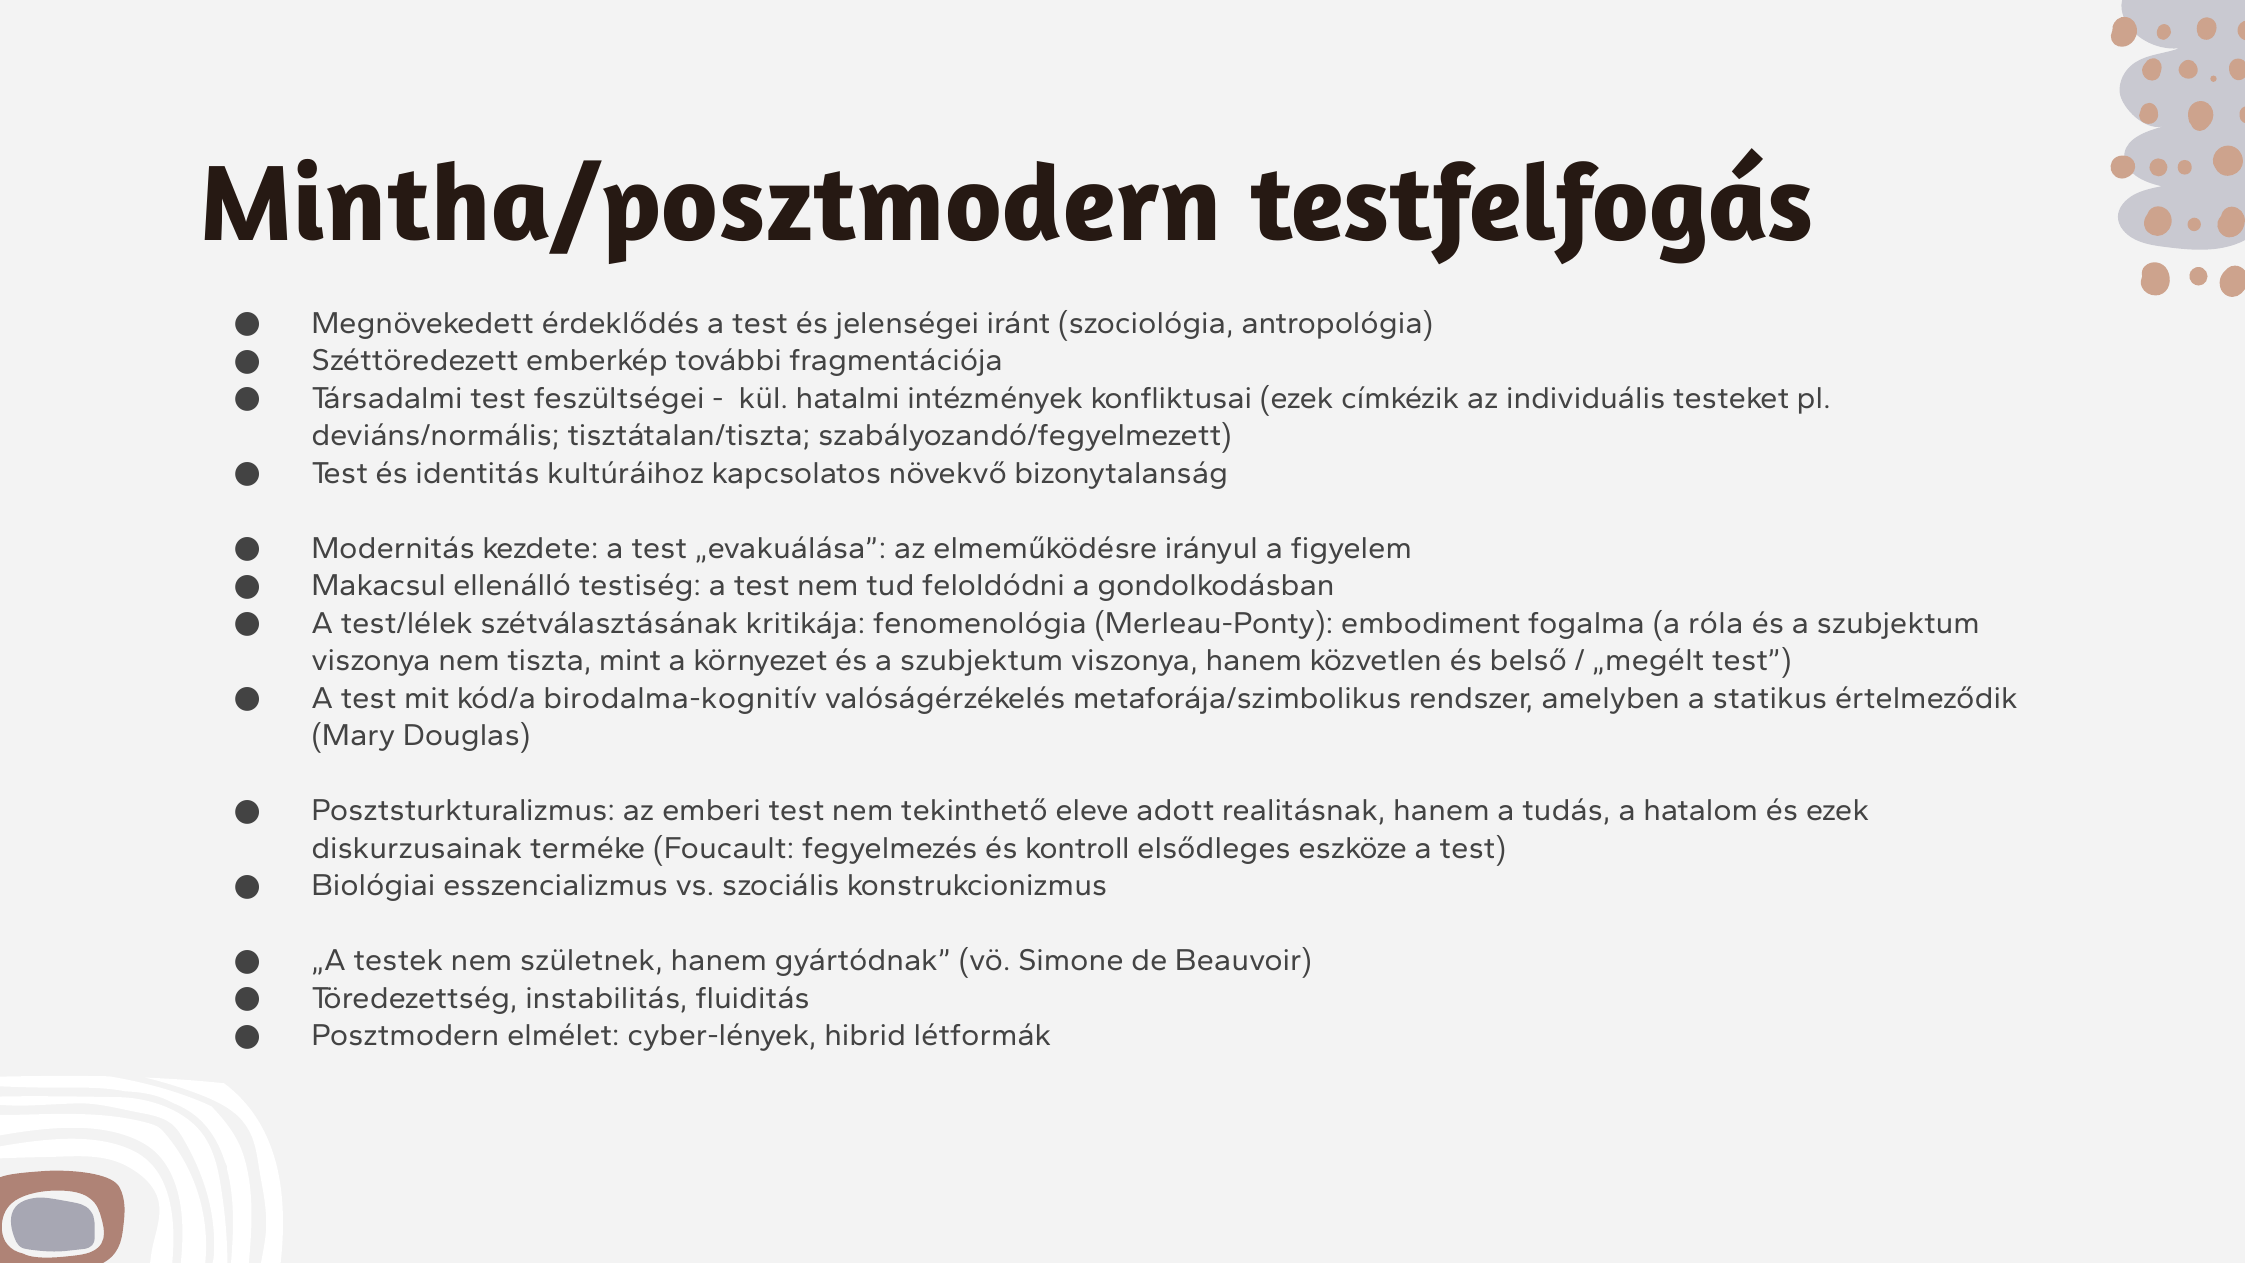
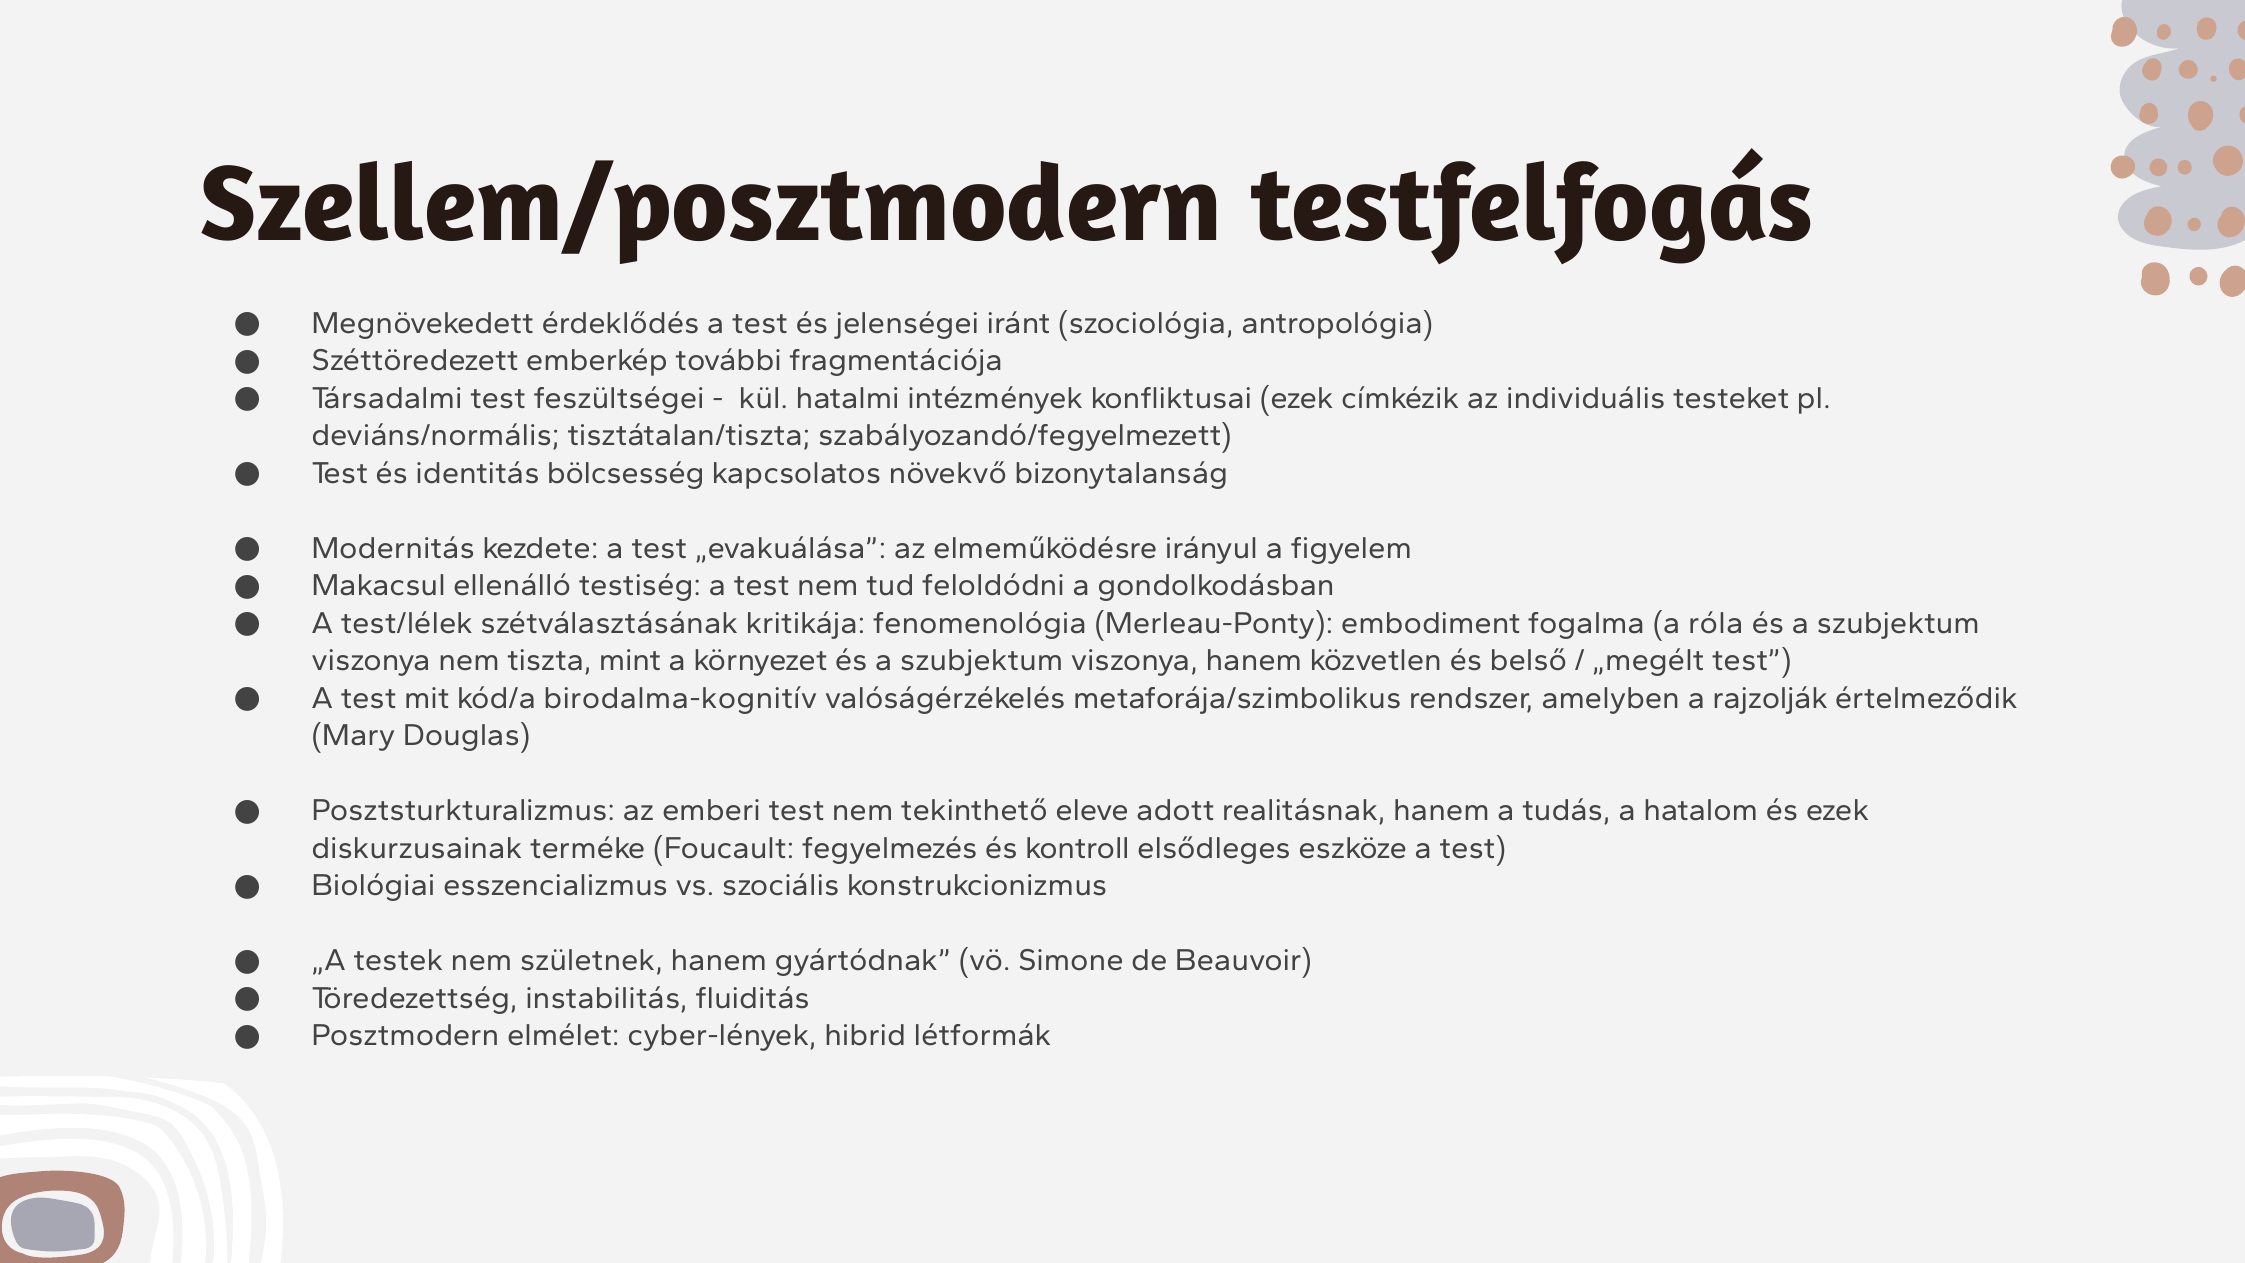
Mintha/posztmodern: Mintha/posztmodern -> Szellem/posztmodern
kultúráihoz: kultúráihoz -> bölcsesség
statikus: statikus -> rajzolják
